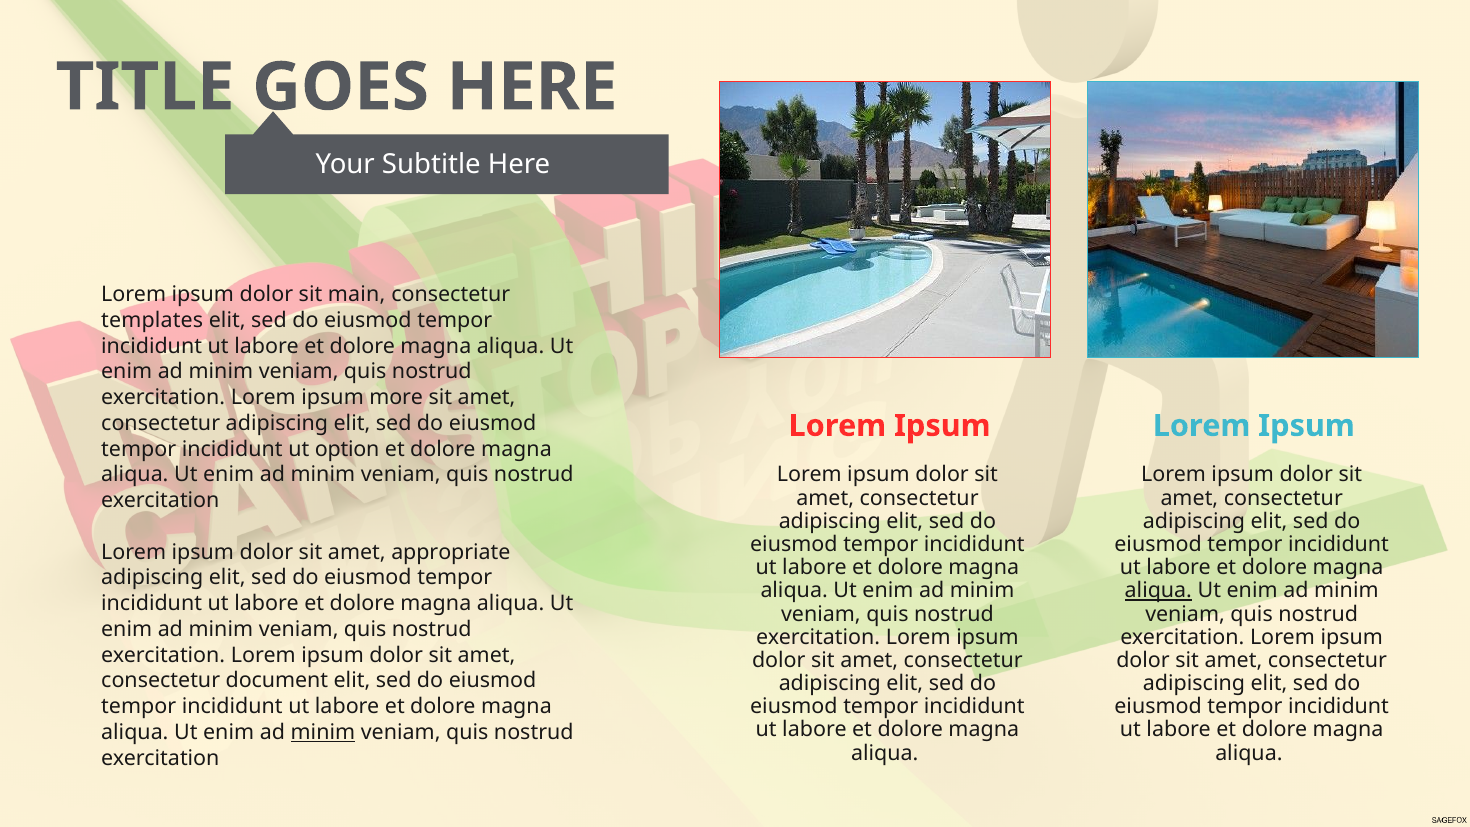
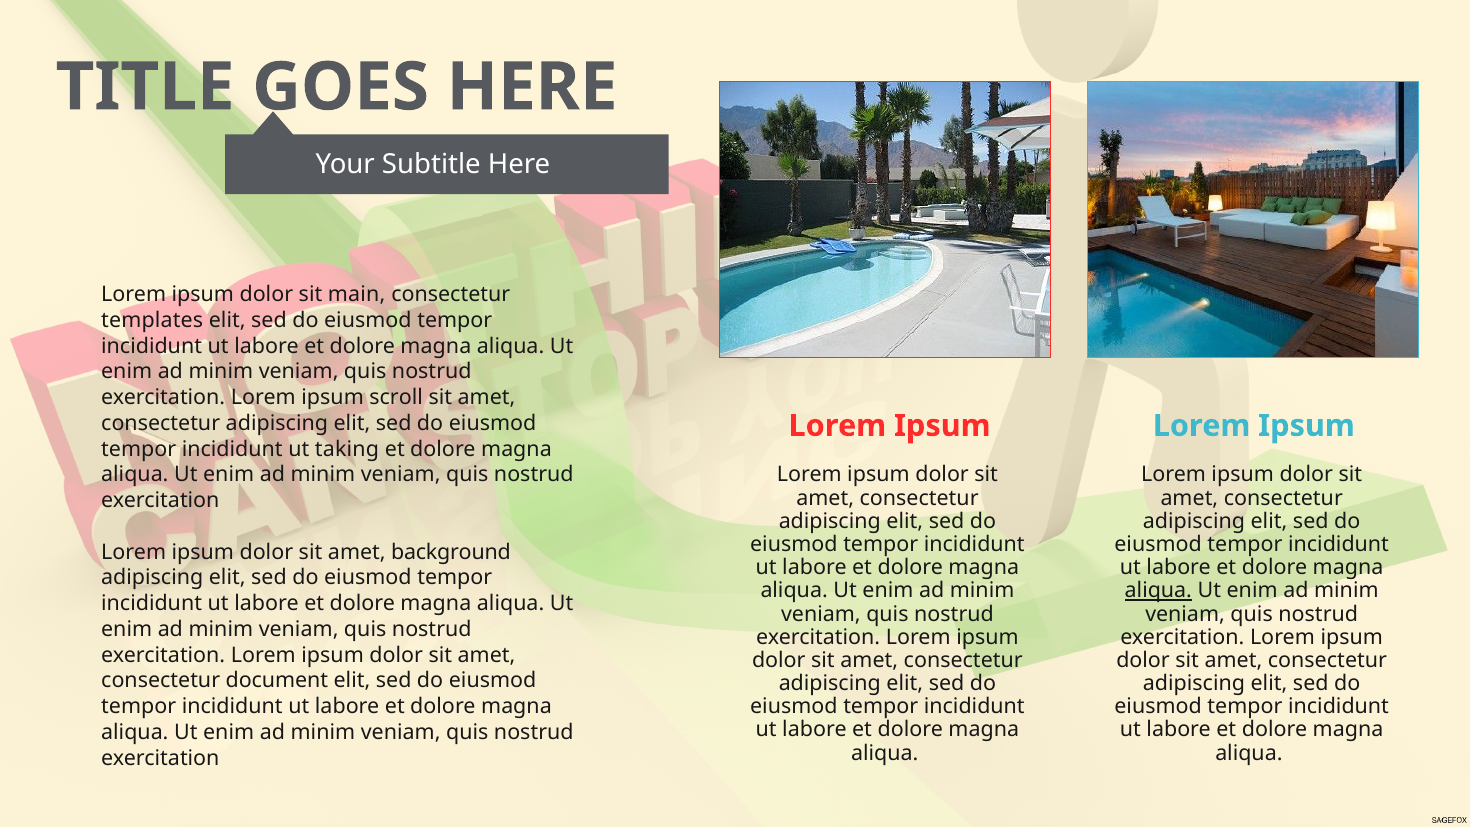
more: more -> scroll
option: option -> taking
appropriate: appropriate -> background
minim at (323, 732) underline: present -> none
